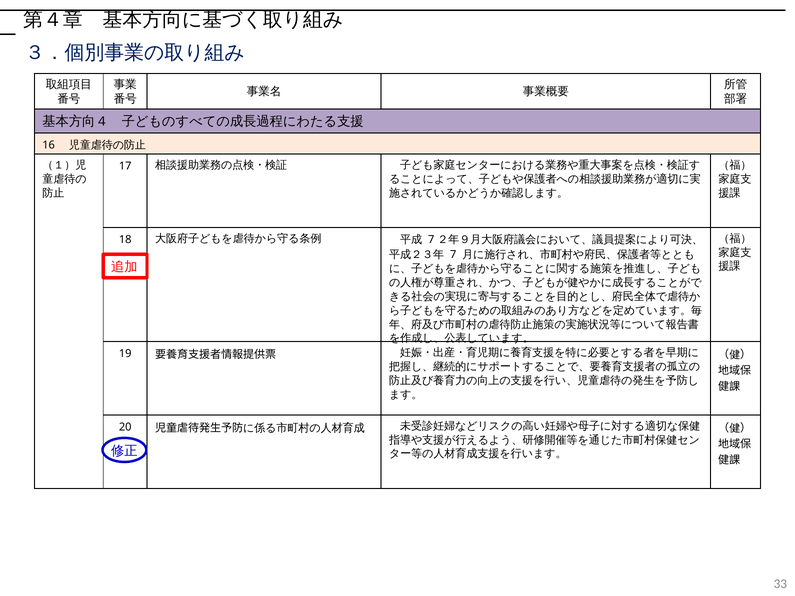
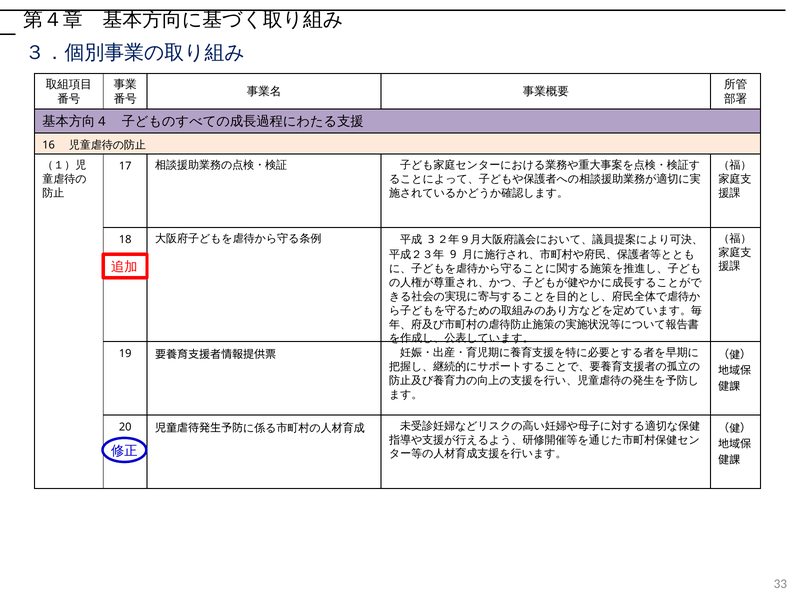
7 at (431, 240): 7 -> 3
7 at (453, 255): 7 -> 9
